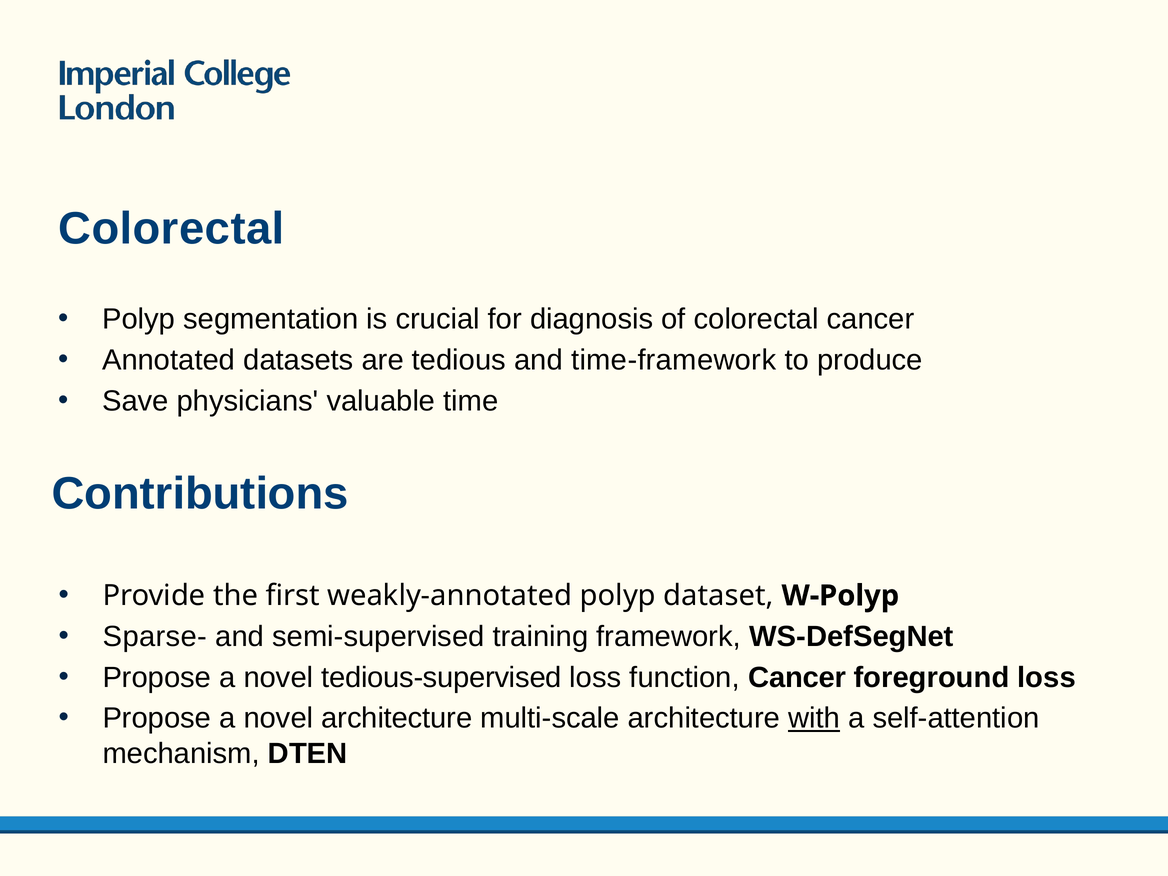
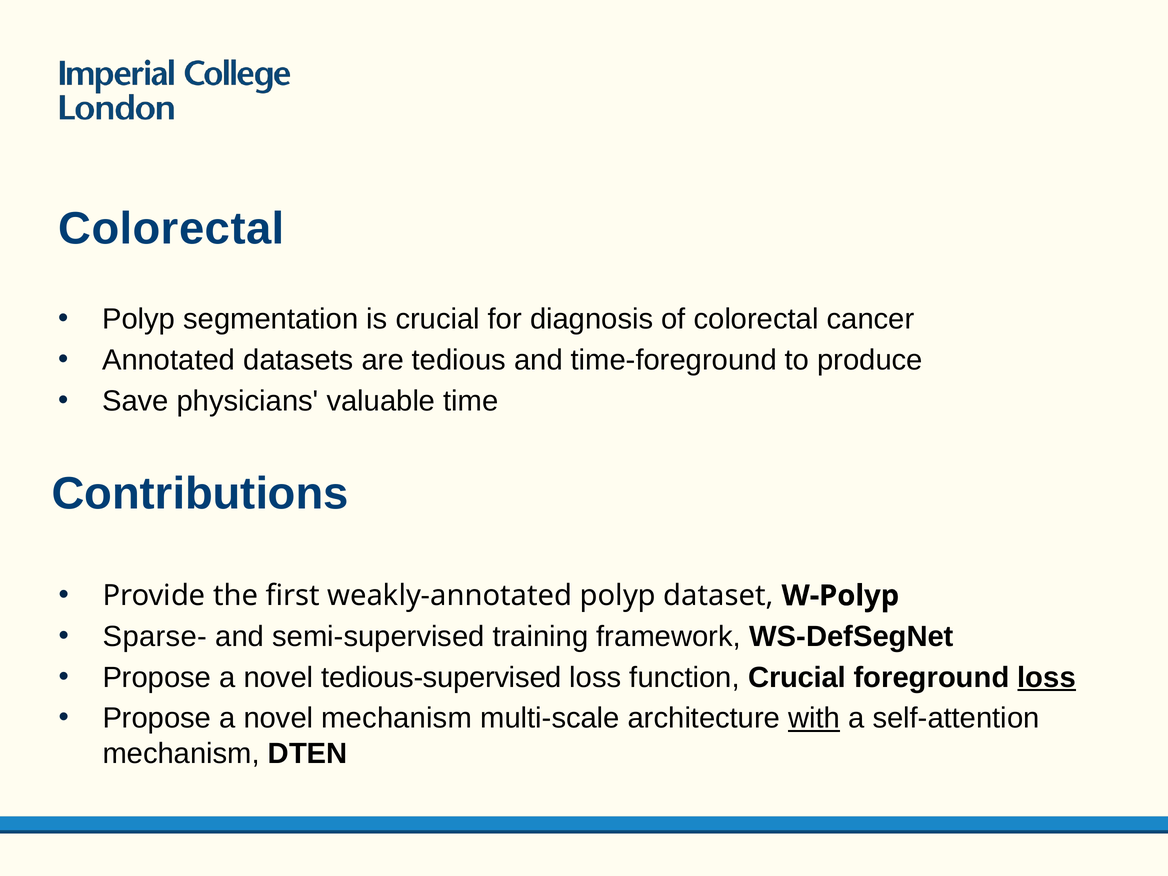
time-framework: time-framework -> time-foreground
function Cancer: Cancer -> Crucial
loss at (1047, 677) underline: none -> present
novel architecture: architecture -> mechanism
